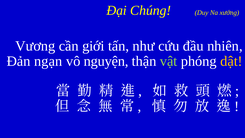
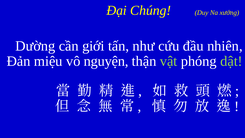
Vương: Vương -> Dường
ngạn: ngạn -> miệu
dật colour: yellow -> light green
